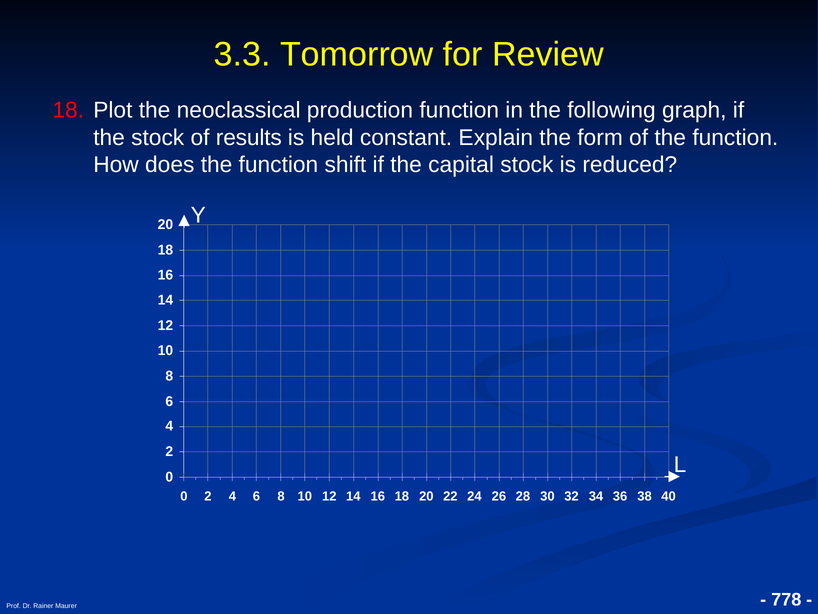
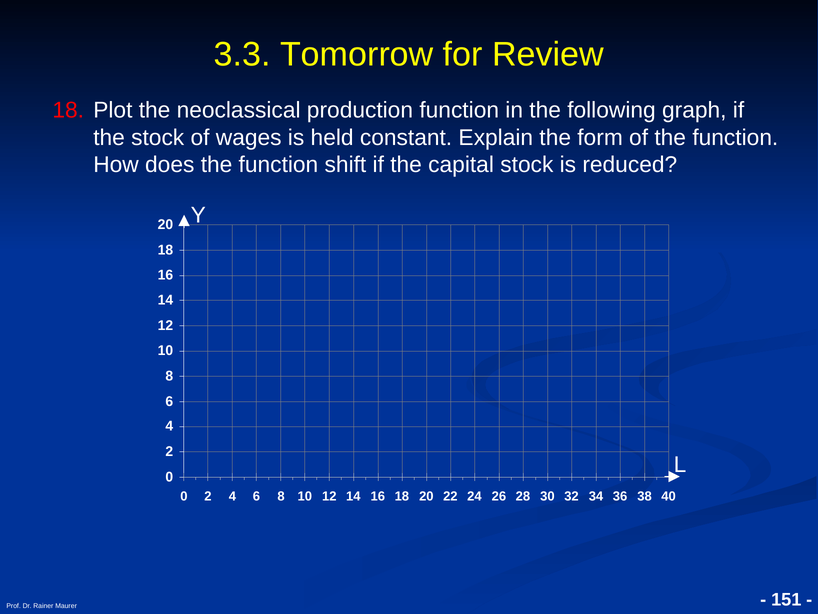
results: results -> wages
778: 778 -> 151
